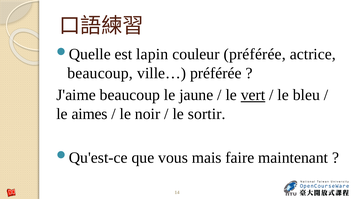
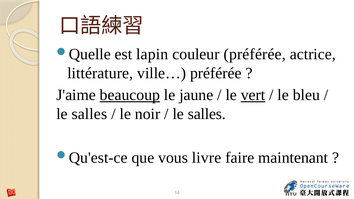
beaucoup at (100, 73): beaucoup -> littérature
beaucoup at (130, 95) underline: none -> present
aimes at (90, 114): aimes -> salles
sortir at (207, 114): sortir -> salles
mais: mais -> livre
